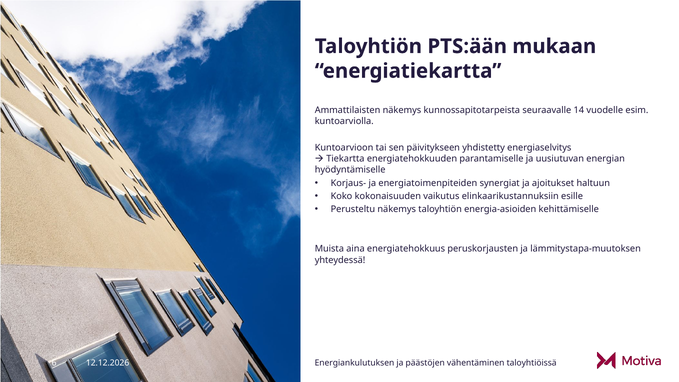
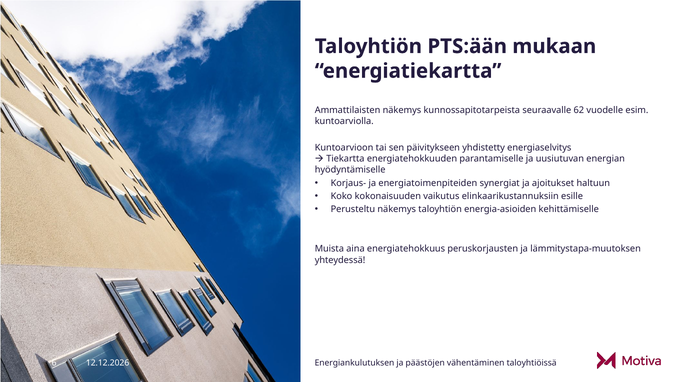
14: 14 -> 62
